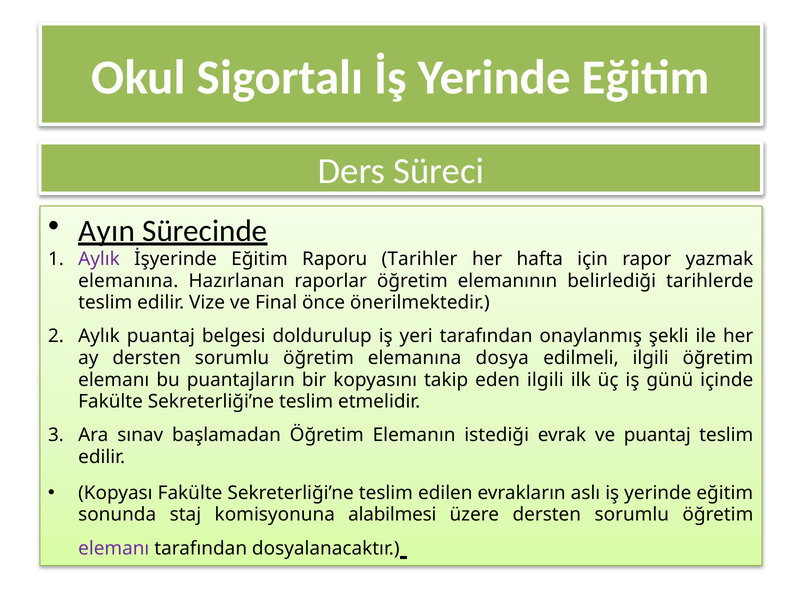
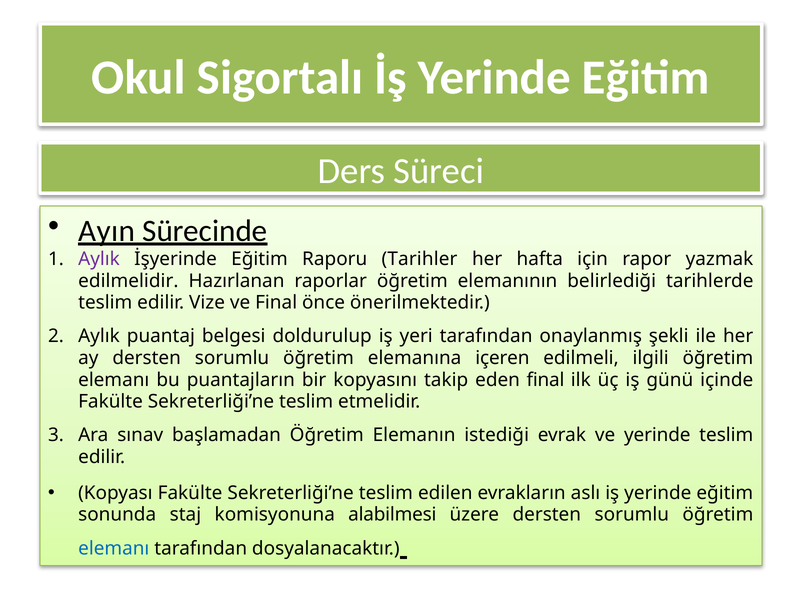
elemanına at (128, 281): elemanına -> edilmelidir
dosya: dosya -> içeren
eden ilgili: ilgili -> final
ve puantaj: puantaj -> yerinde
elemanı at (114, 549) colour: purple -> blue
